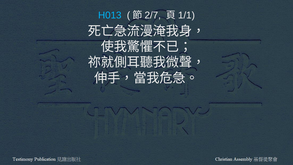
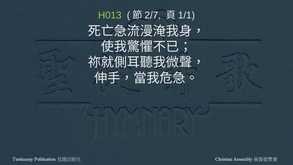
H013 colour: light blue -> light green
